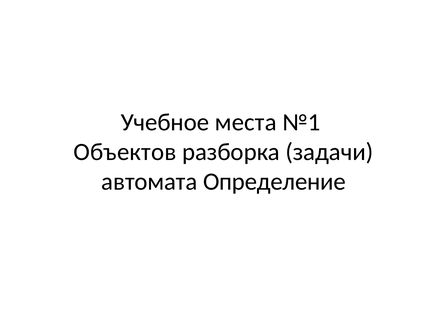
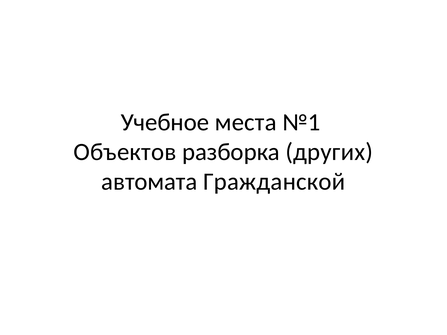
задачи: задачи -> других
Определение: Определение -> Гражданской
